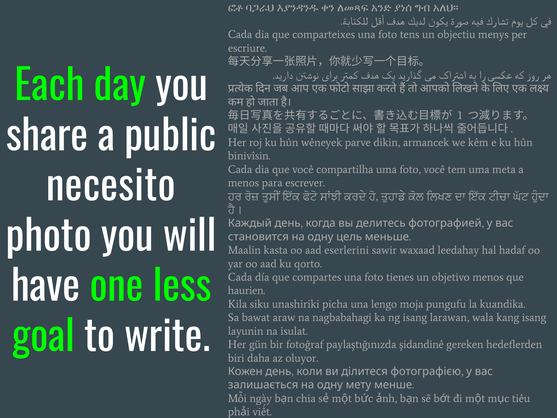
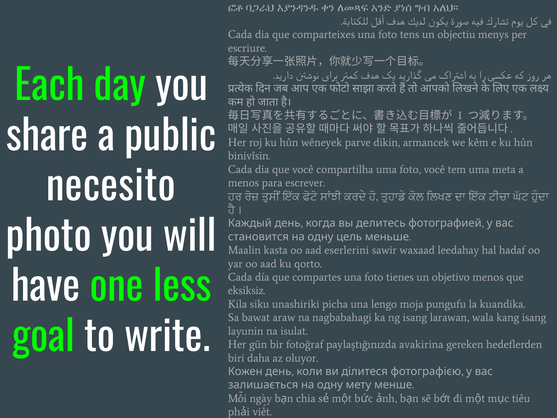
haurien: haurien -> eksiksiz
şidandinê: şidandinê -> avakirina
